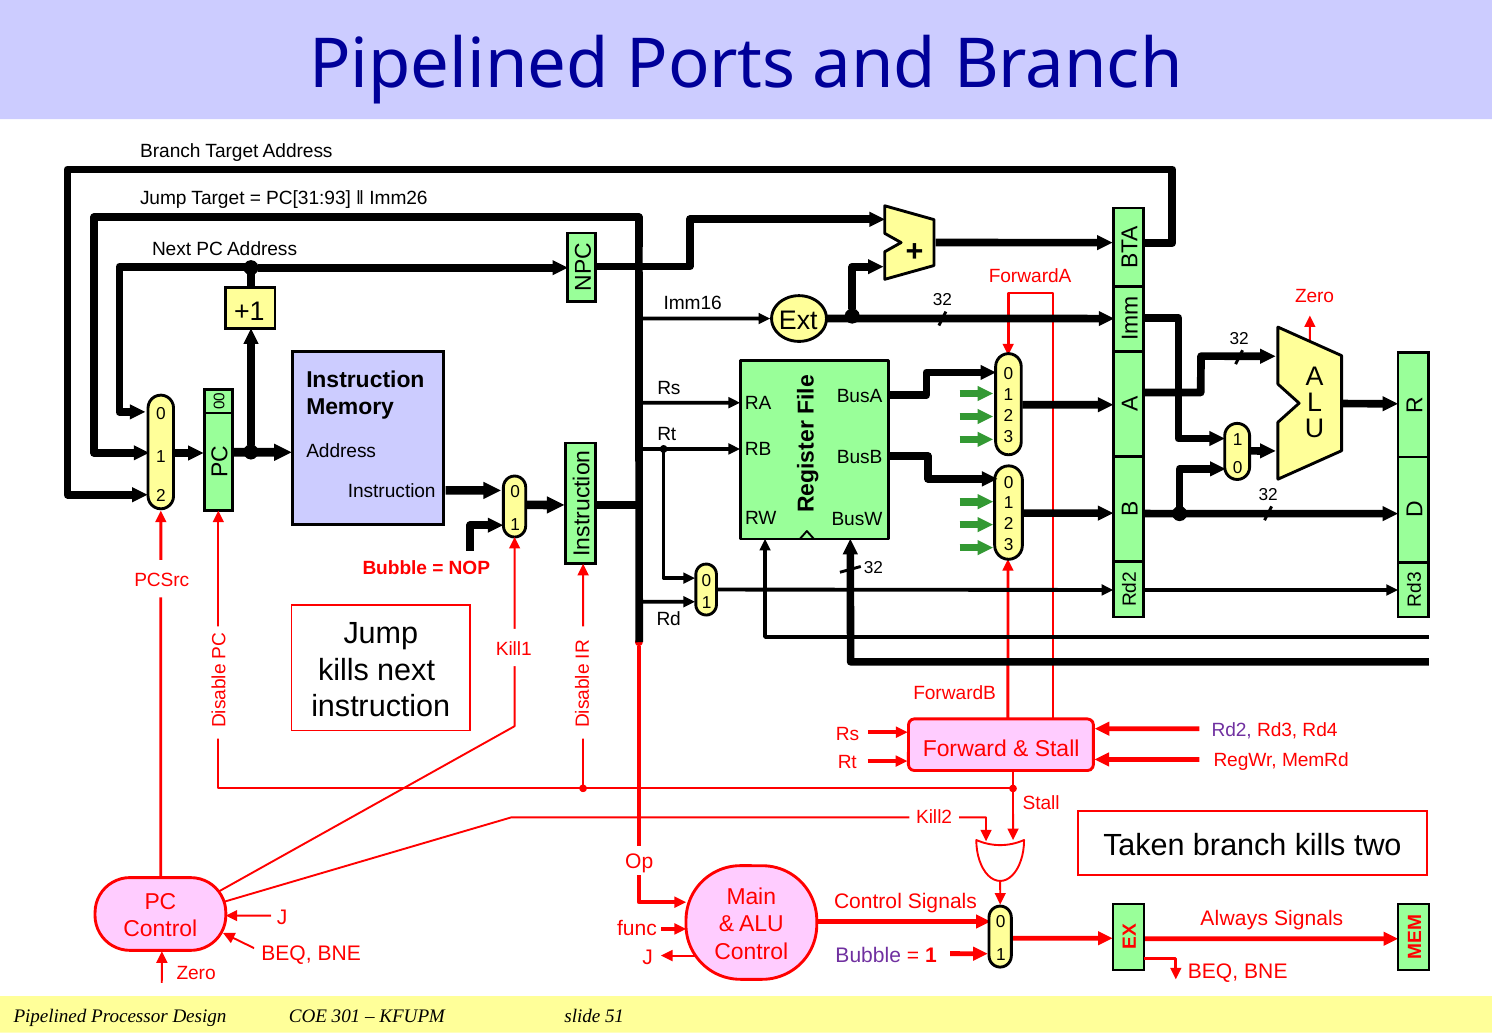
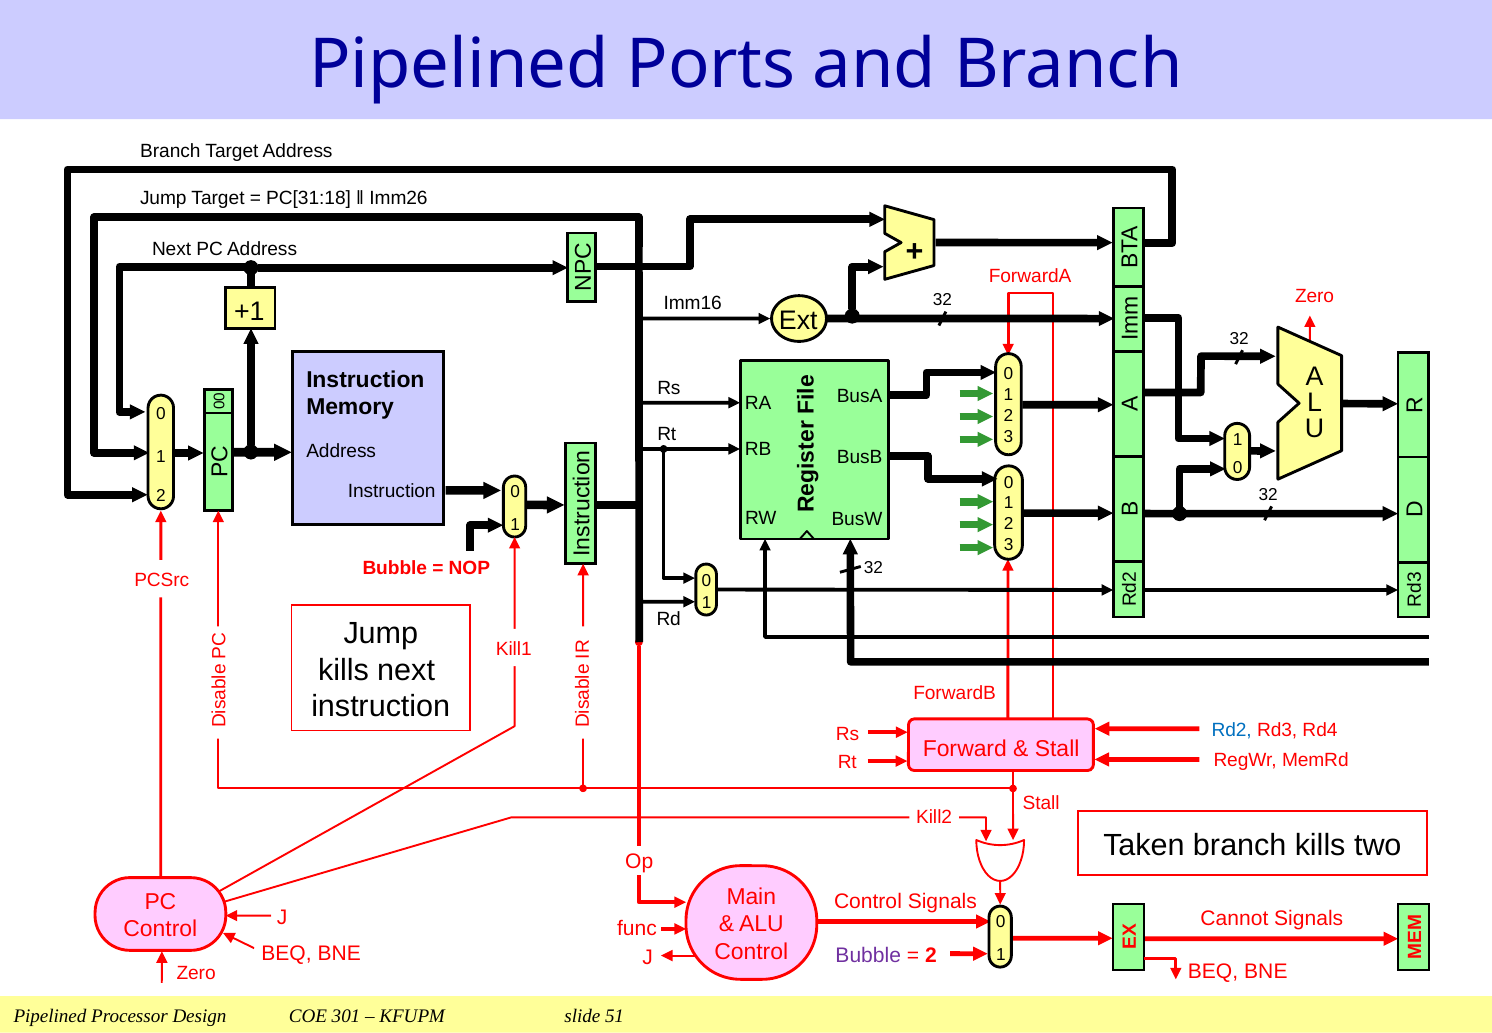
PC[31:93: PC[31:93 -> PC[31:18
Rd2 colour: purple -> blue
Always: Always -> Cannot
1 at (931, 956): 1 -> 2
